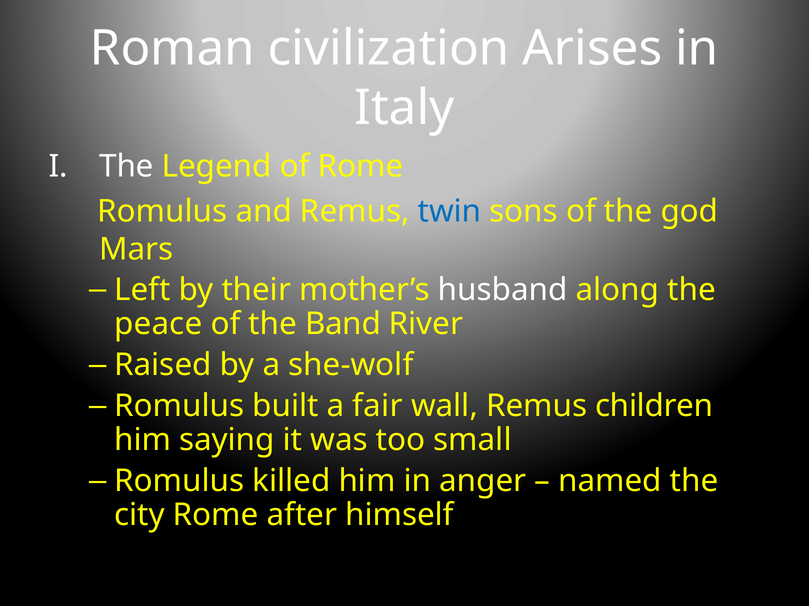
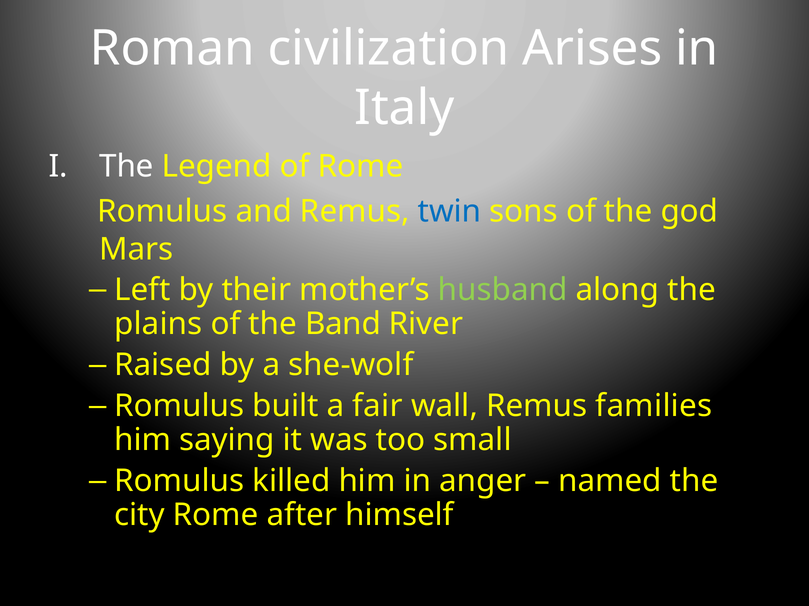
husband colour: white -> light green
peace: peace -> plains
children: children -> families
